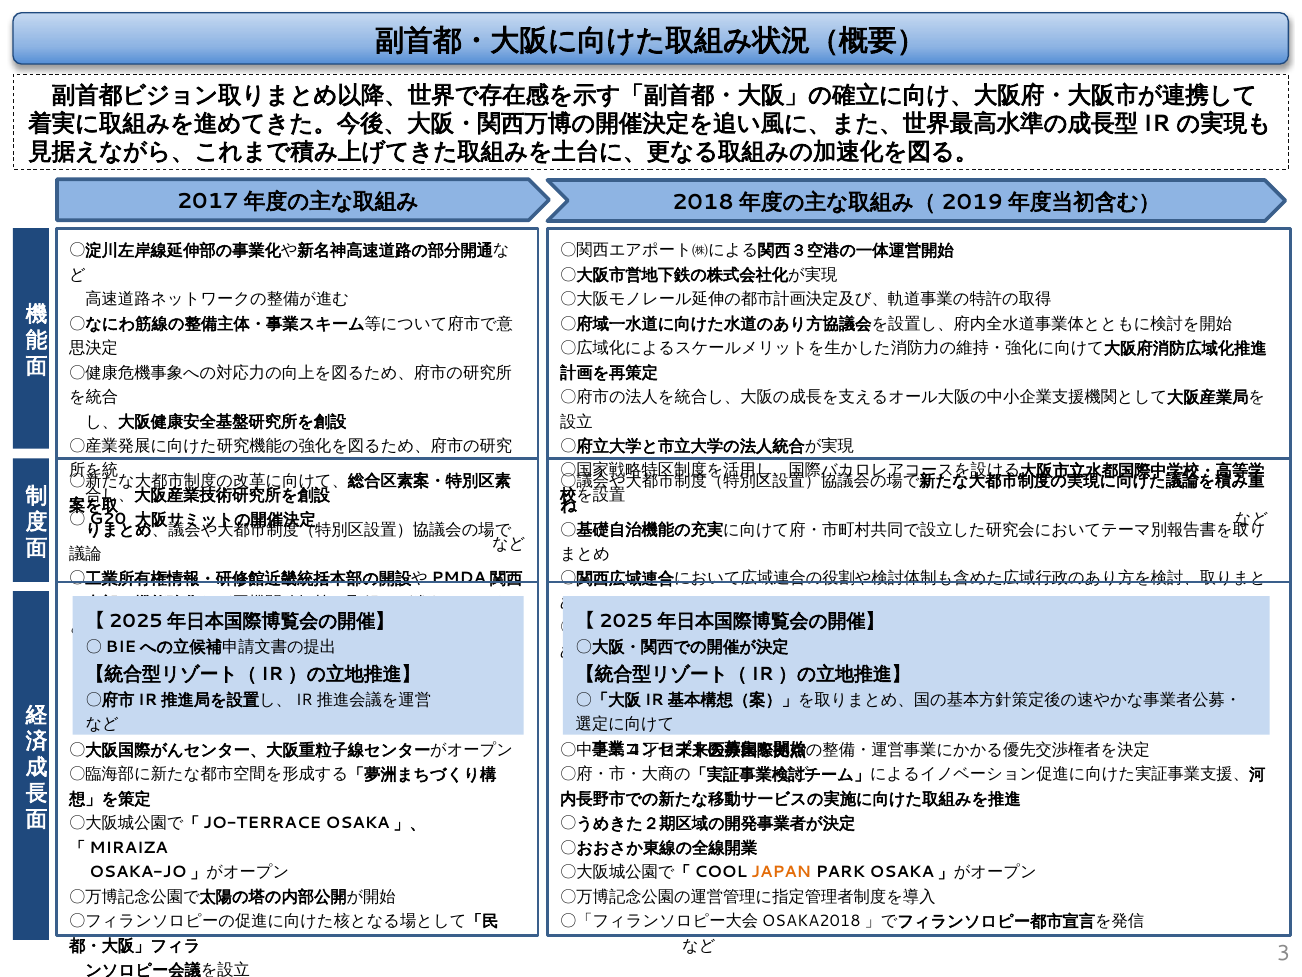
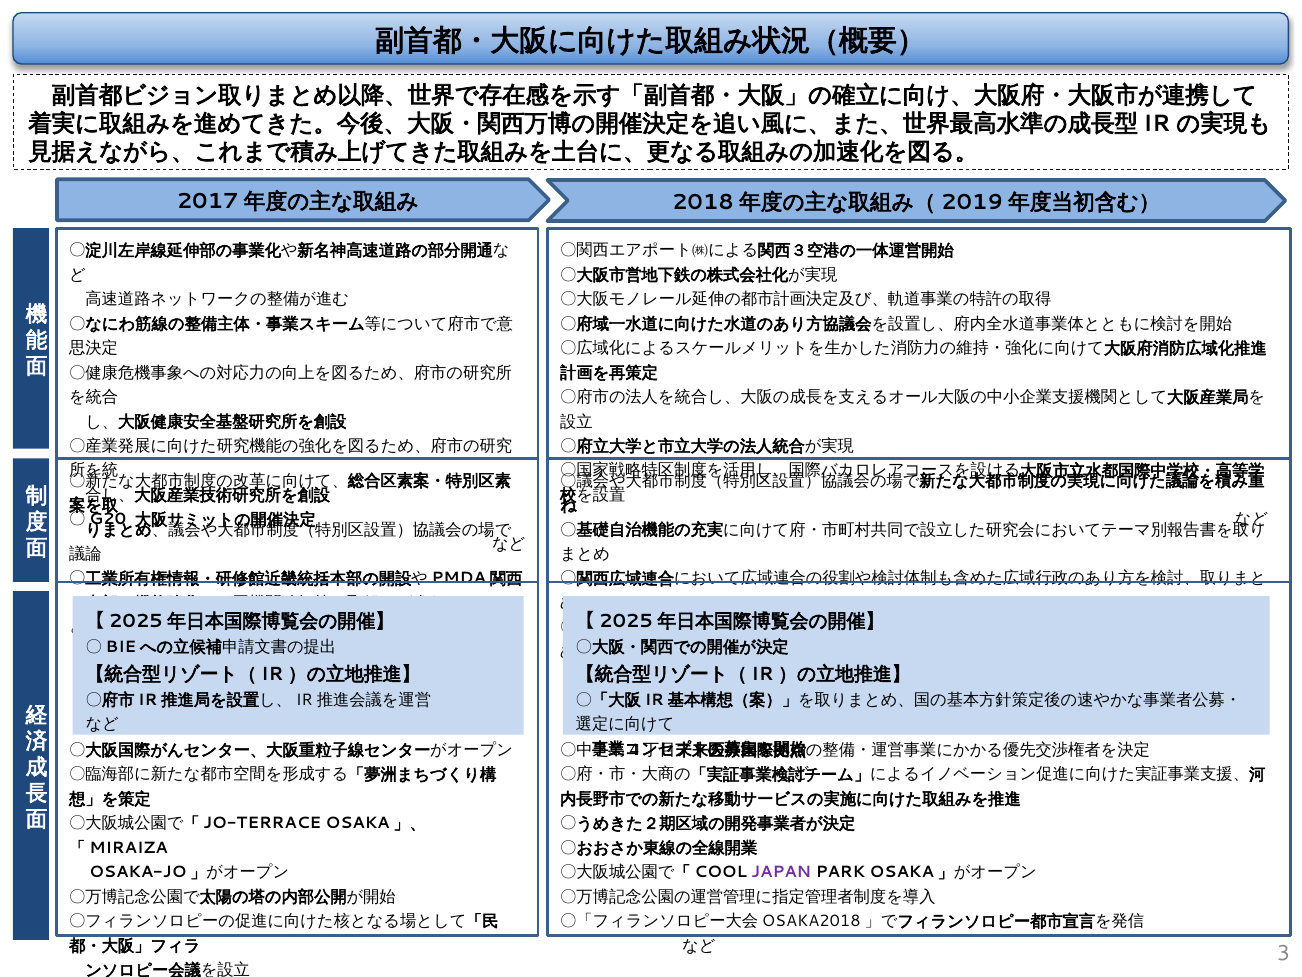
JAPAN colour: orange -> purple
